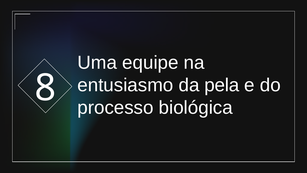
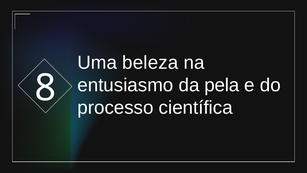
equipe: equipe -> beleza
biológica: biológica -> científica
